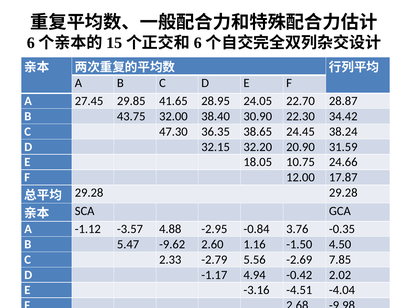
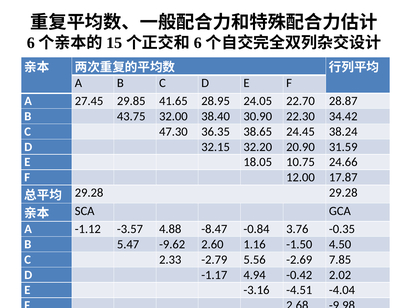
-2.95: -2.95 -> -8.47
